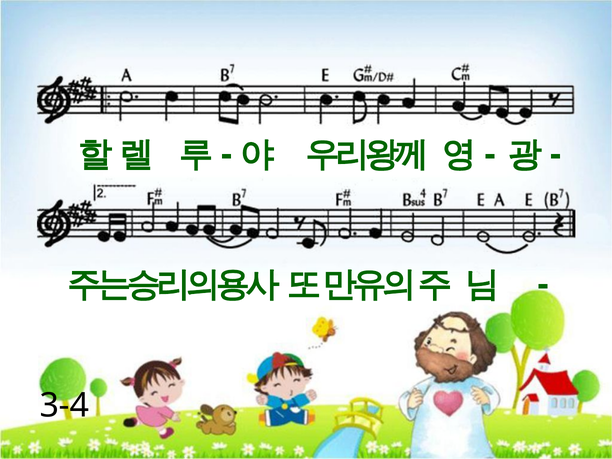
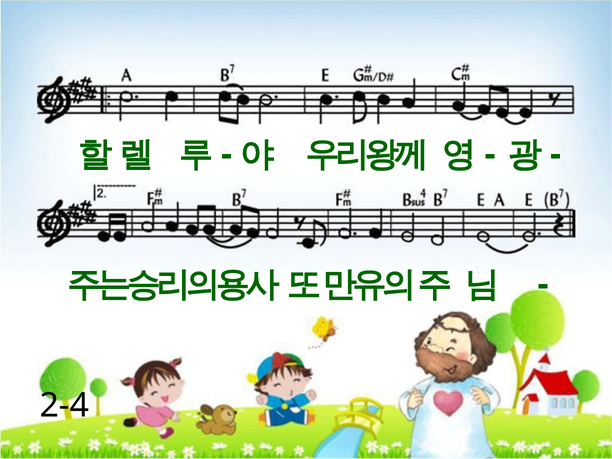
3-4: 3-4 -> 2-4
